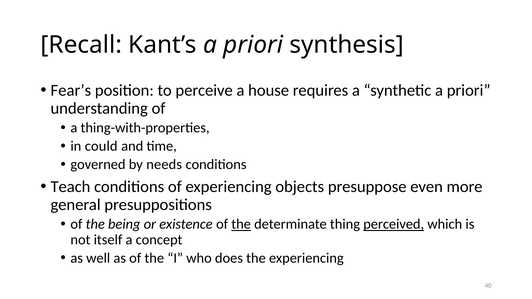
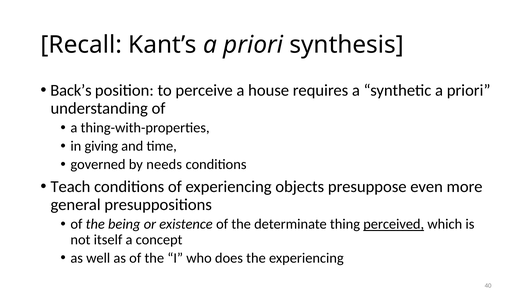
Fear’s: Fear’s -> Back’s
could: could -> giving
the at (241, 224) underline: present -> none
